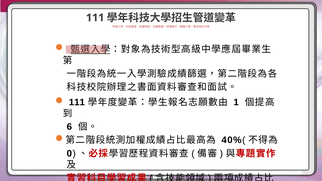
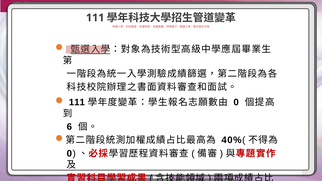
1 at (236, 102): 1 -> 0
